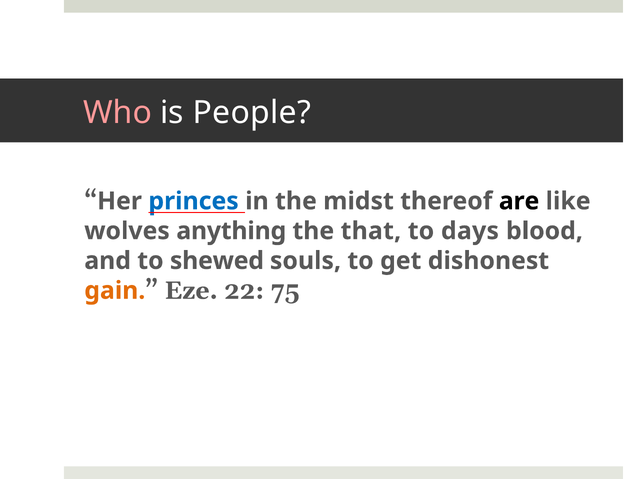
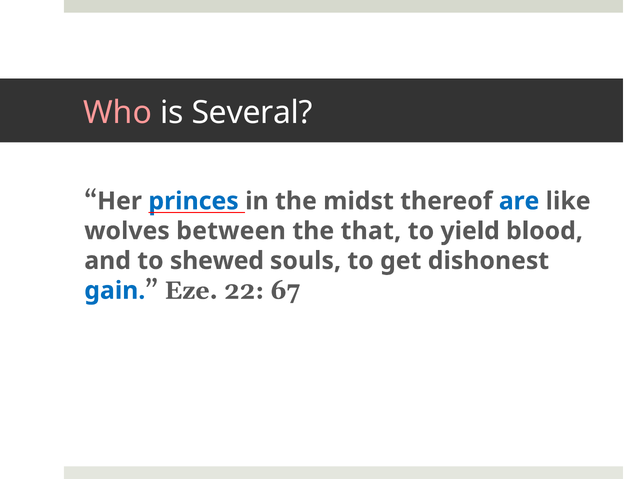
People: People -> Several
are colour: black -> blue
anything: anything -> between
days: days -> yield
gain colour: orange -> blue
75: 75 -> 67
